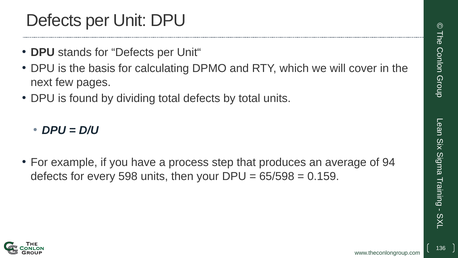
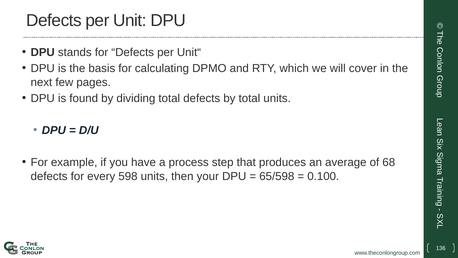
94: 94 -> 68
0.159: 0.159 -> 0.100
